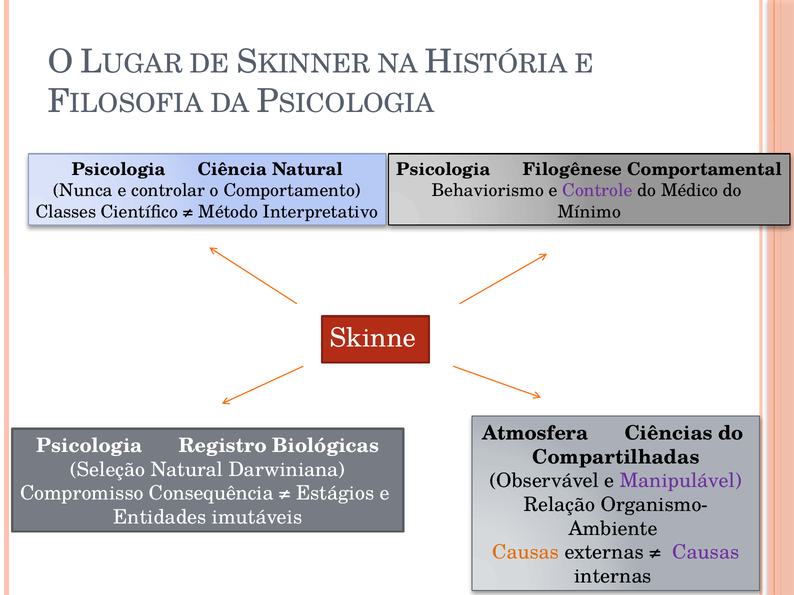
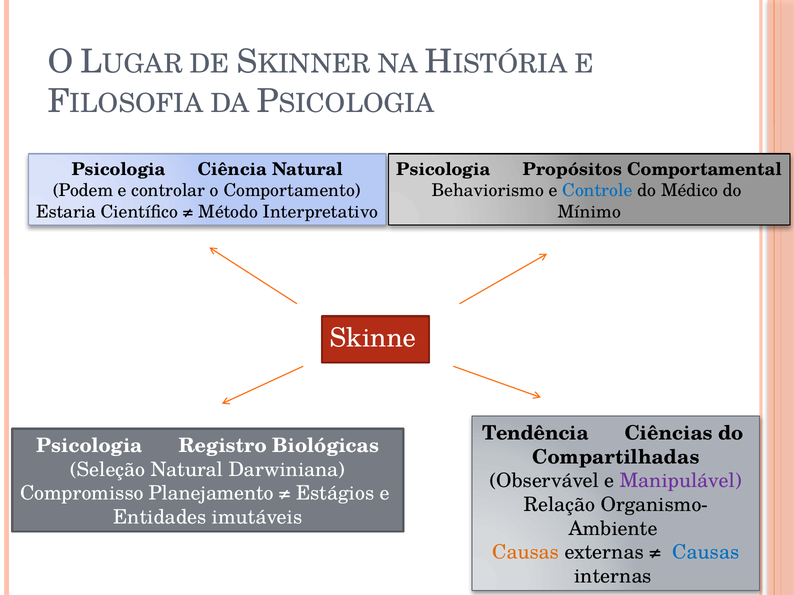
Filogênese: Filogênese -> Propósitos
Nunca: Nunca -> Podem
Controle colour: purple -> blue
Classes: Classes -> Estaria
Atmosfera: Atmosfera -> Tendência
Consequência: Consequência -> Planejamento
Causas at (706, 553) colour: purple -> blue
